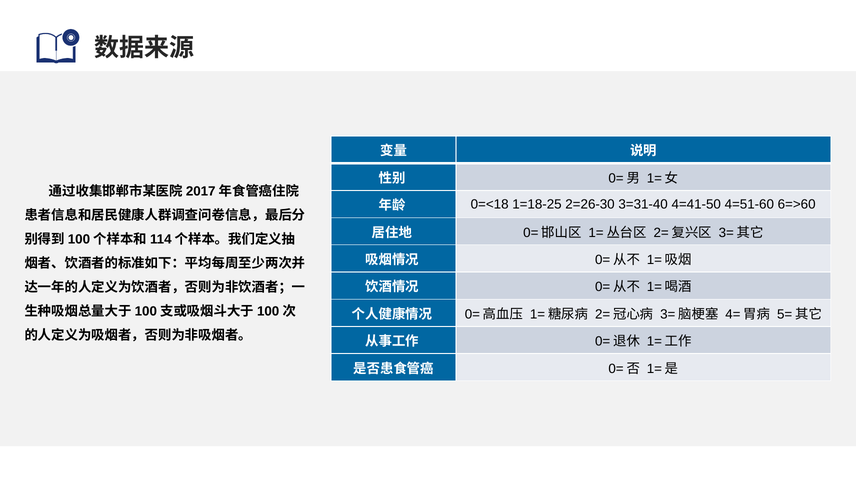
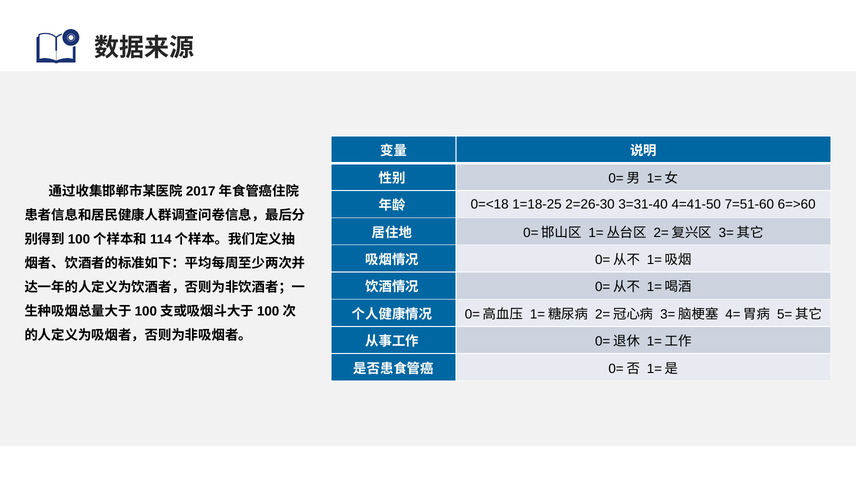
4=51-60: 4=51-60 -> 7=51-60
